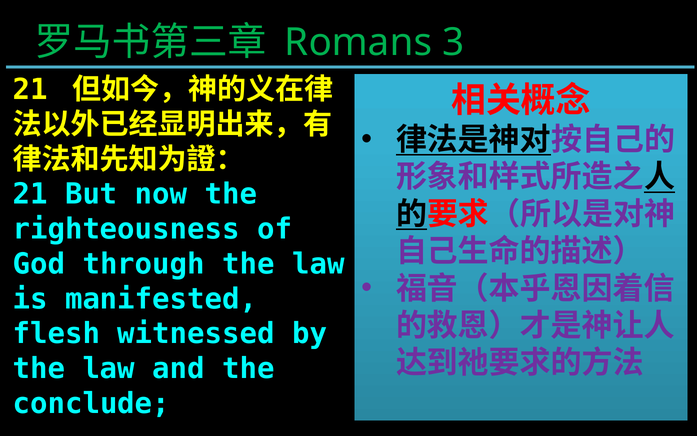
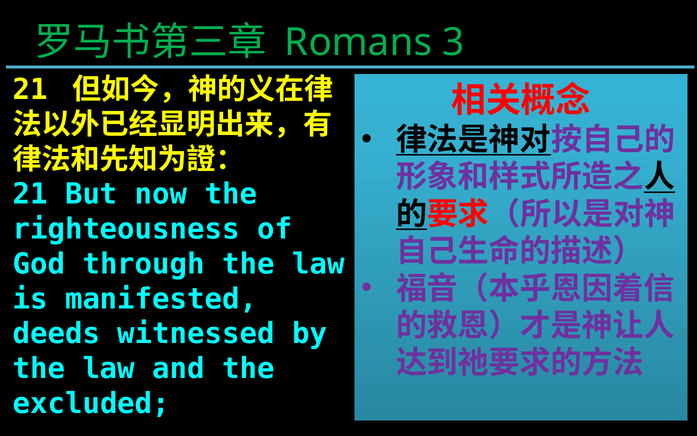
flesh: flesh -> deeds
conclude: conclude -> excluded
